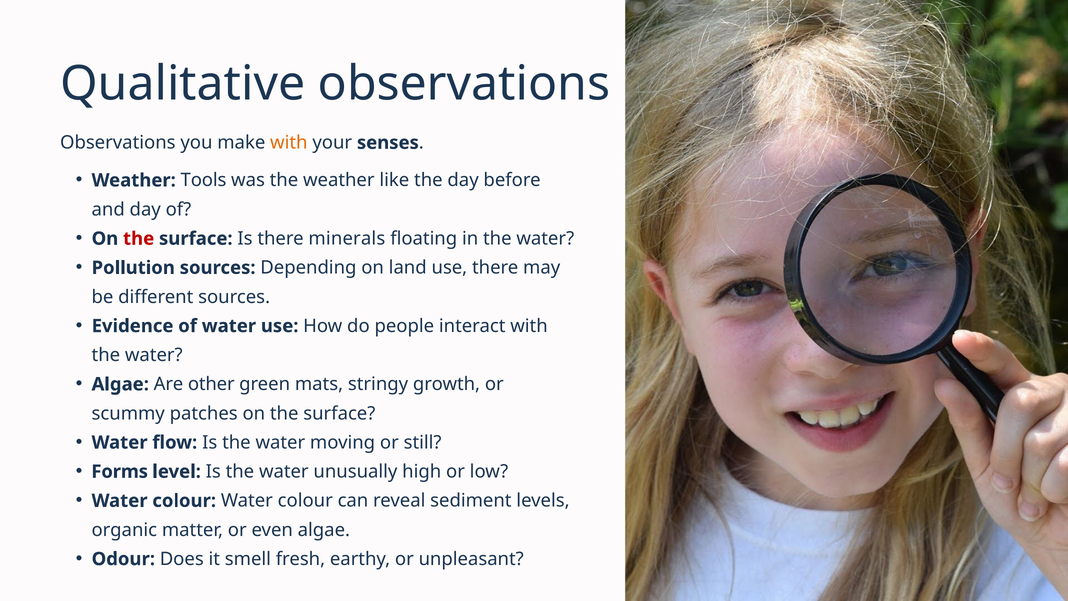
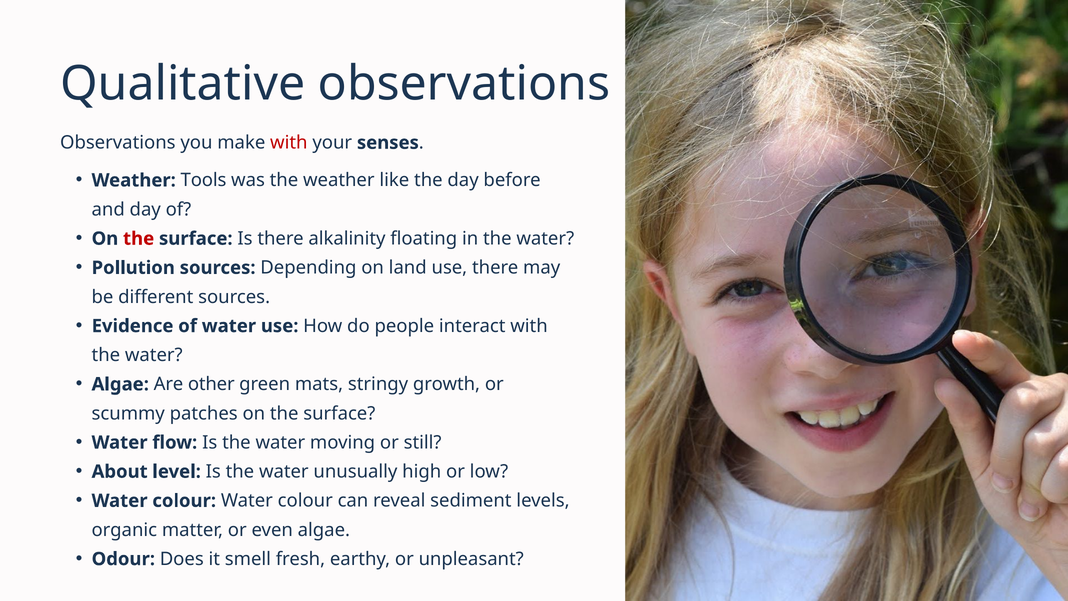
with at (289, 143) colour: orange -> red
minerals: minerals -> alkalinity
Forms: Forms -> About
